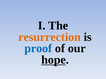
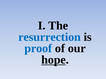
resurrection colour: orange -> blue
